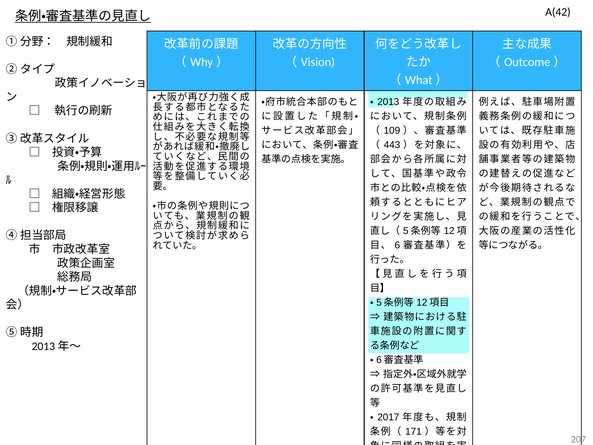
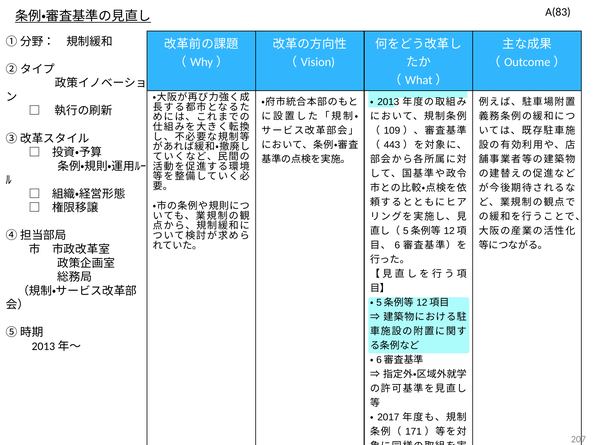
A(42: A(42 -> A(83
